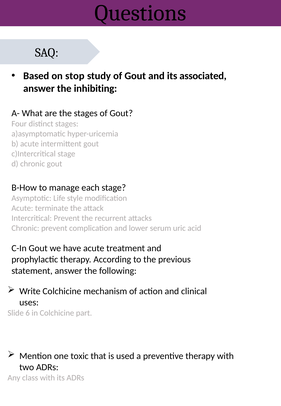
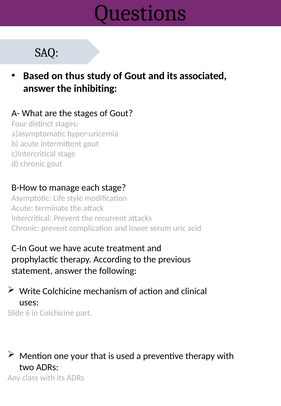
stop: stop -> thus
toxic: toxic -> your
